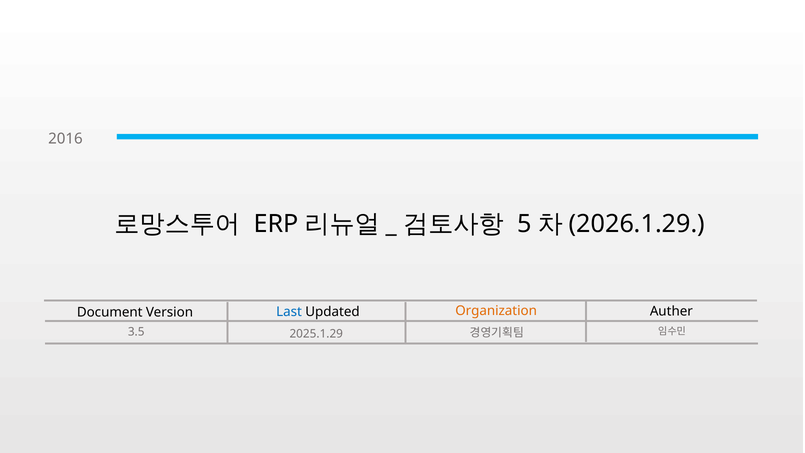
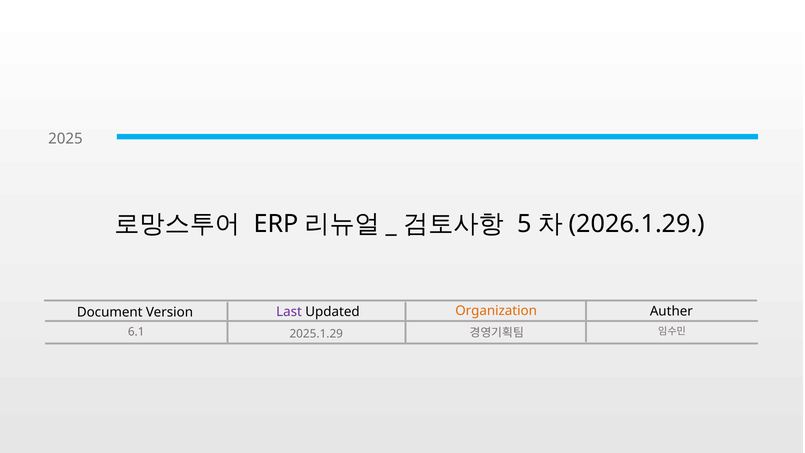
2016: 2016 -> 2025
Last colour: blue -> purple
3.5: 3.5 -> 6.1
